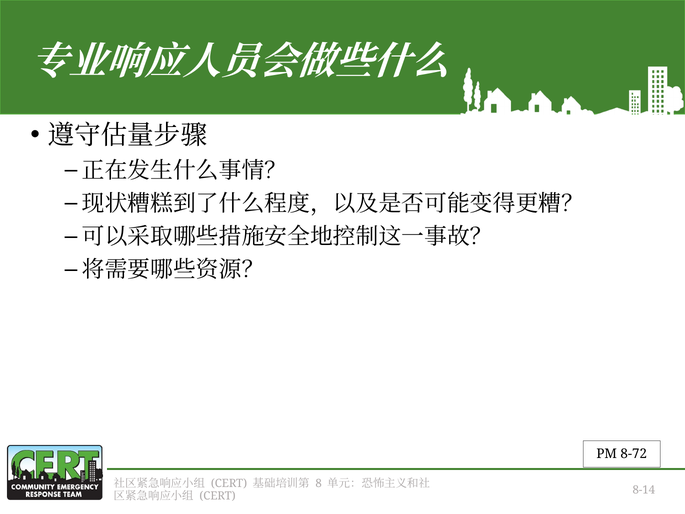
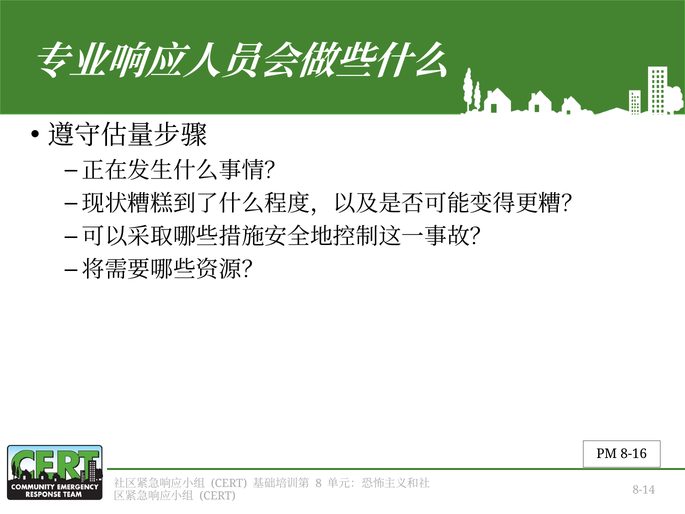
8-72: 8-72 -> 8-16
